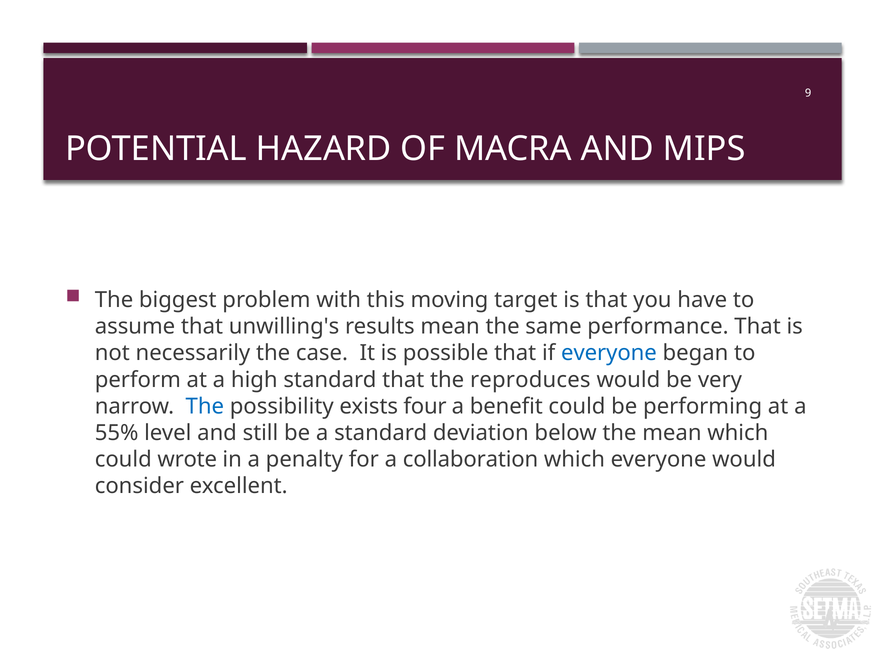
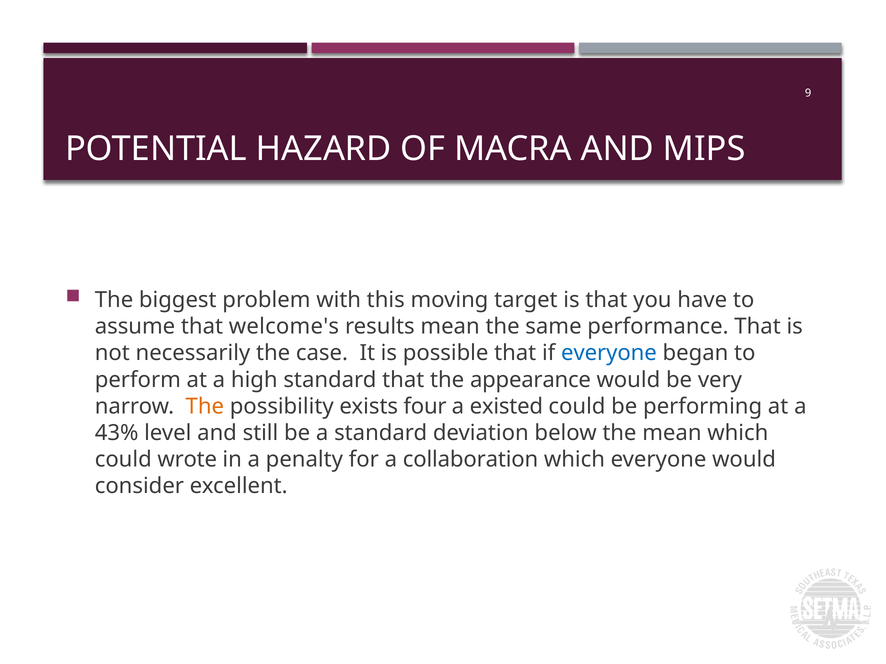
unwilling's: unwilling's -> welcome's
reproduces: reproduces -> appearance
The at (205, 407) colour: blue -> orange
benefit: benefit -> existed
55%: 55% -> 43%
